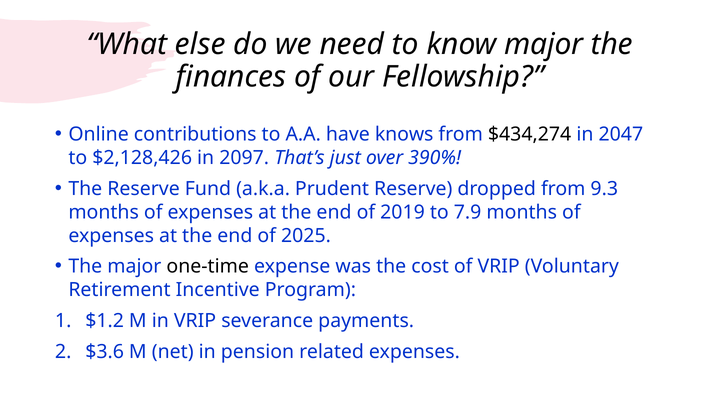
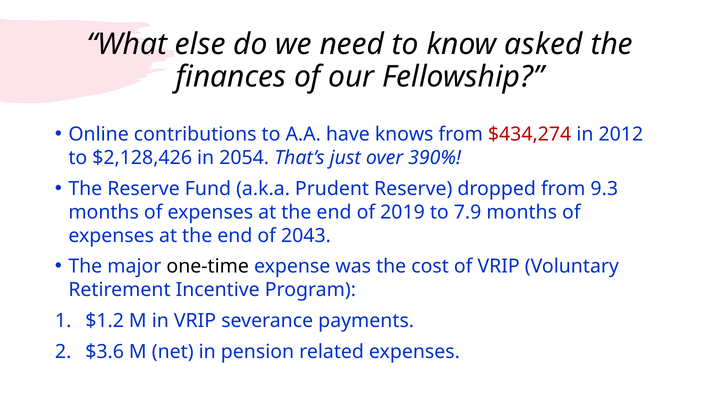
know major: major -> asked
$434,274 colour: black -> red
2047: 2047 -> 2012
2097: 2097 -> 2054
2025: 2025 -> 2043
